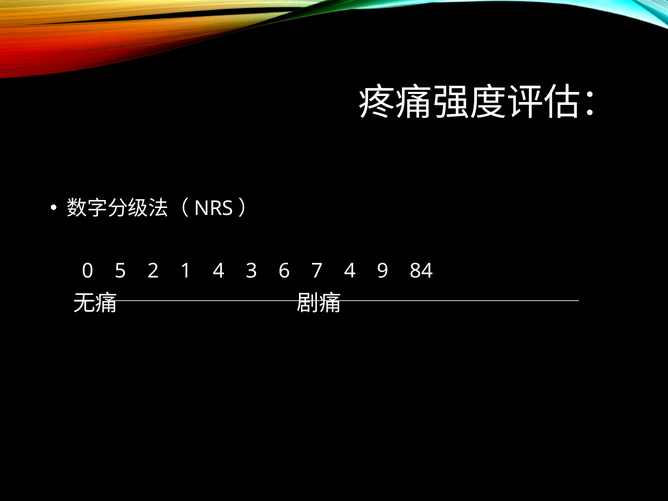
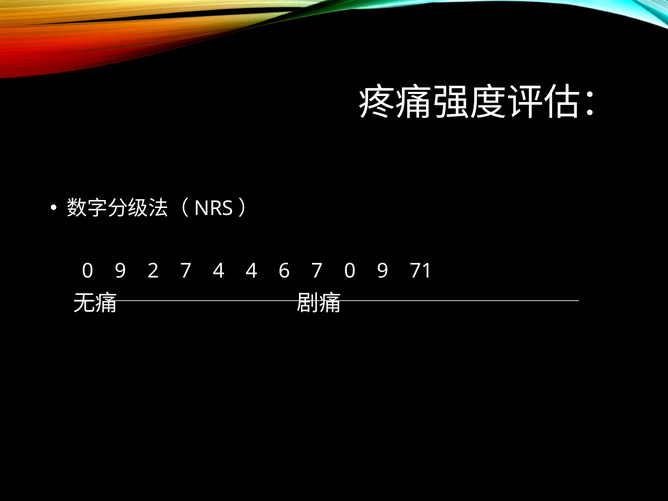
5 at (120, 271): 5 -> 9
2 1: 1 -> 7
4 3: 3 -> 4
7 4: 4 -> 0
84: 84 -> 71
